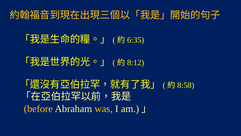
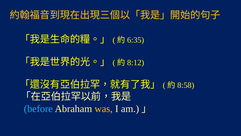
before colour: yellow -> light blue
